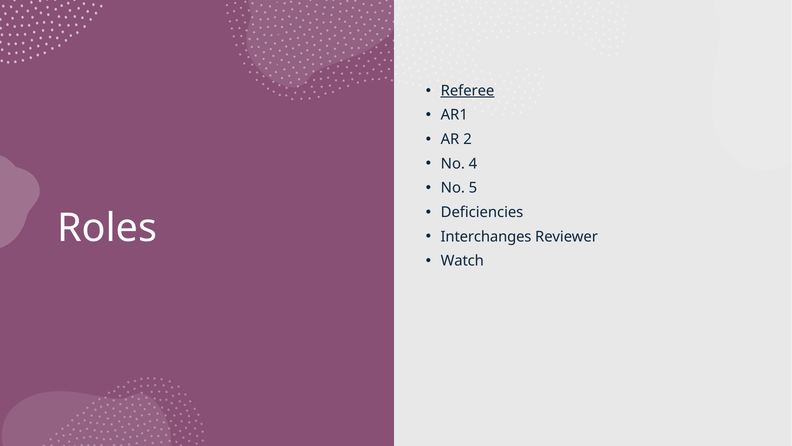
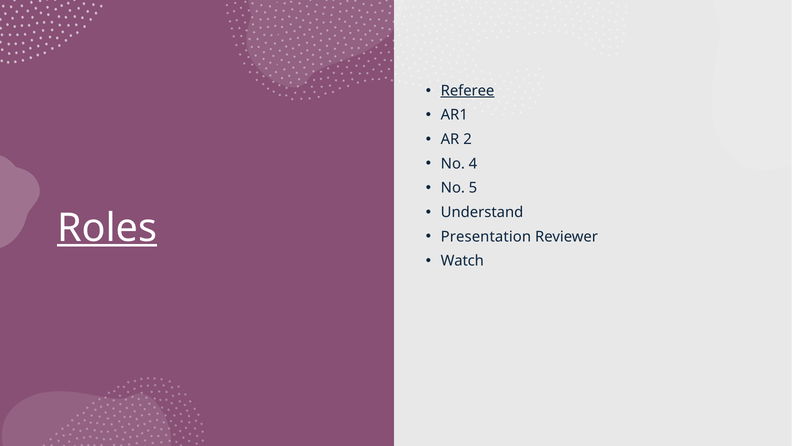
Deficiencies: Deficiencies -> Understand
Roles underline: none -> present
Interchanges: Interchanges -> Presentation
